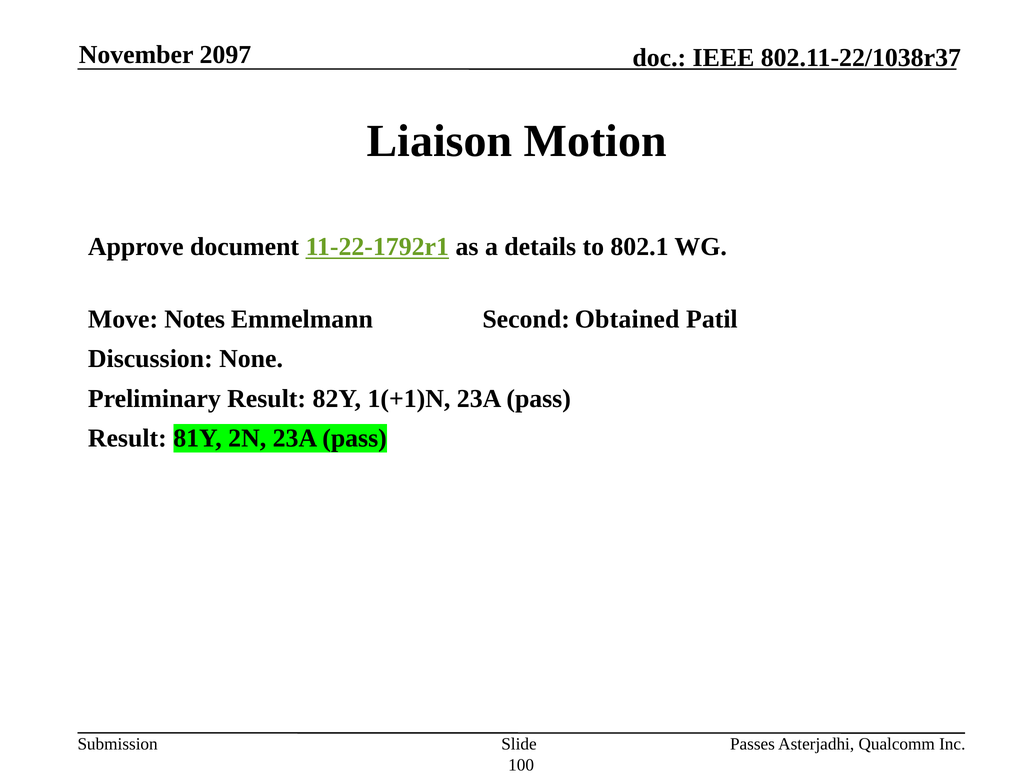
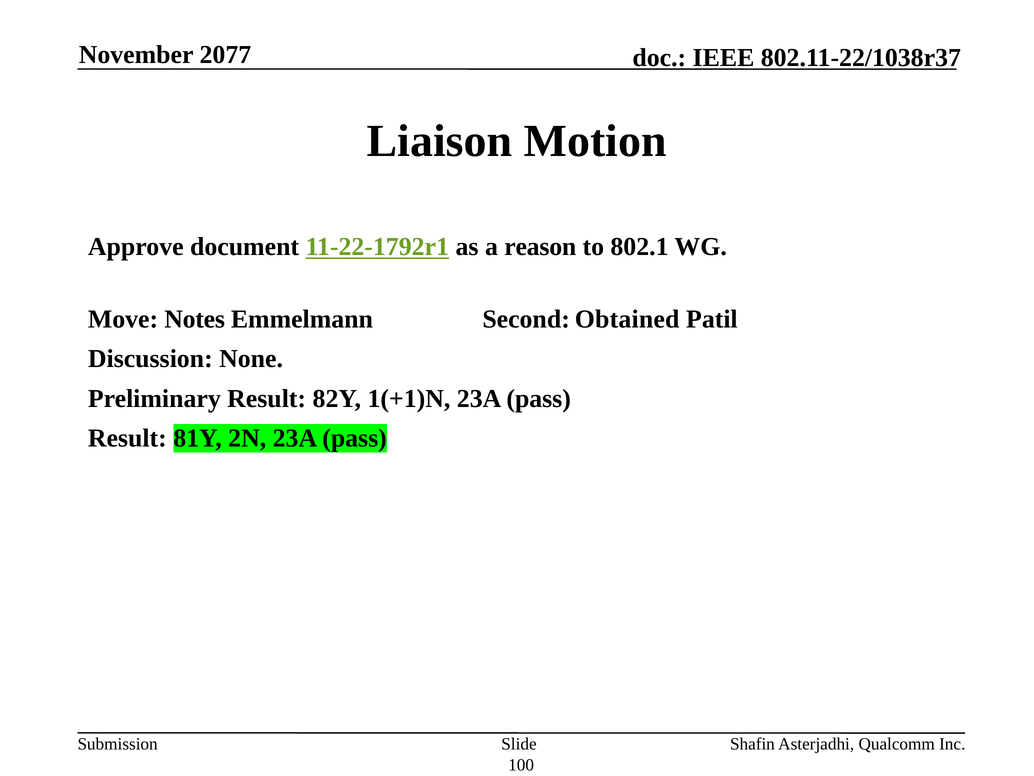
2097: 2097 -> 2077
details: details -> reason
Passes: Passes -> Shafin
